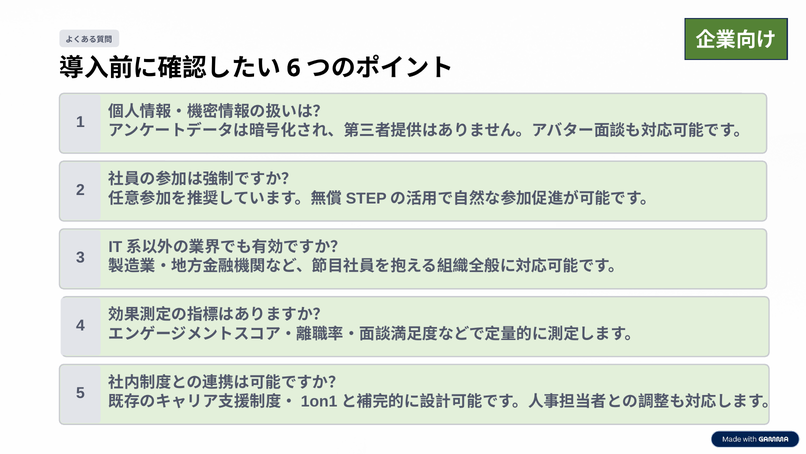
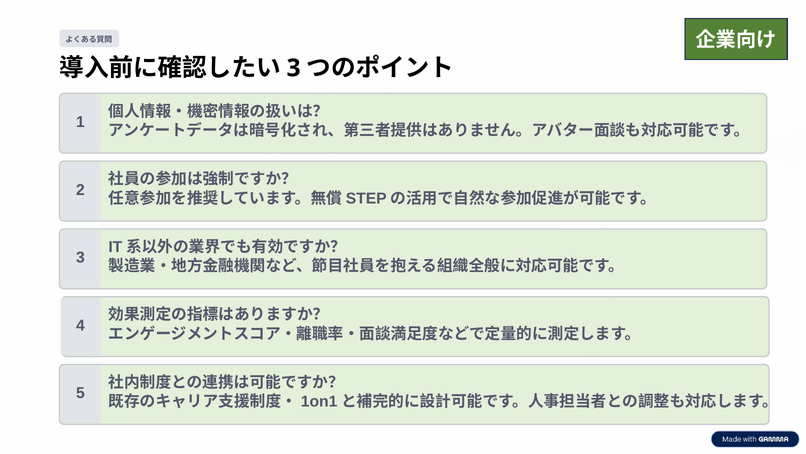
6 at (294, 68): 6 -> 3
